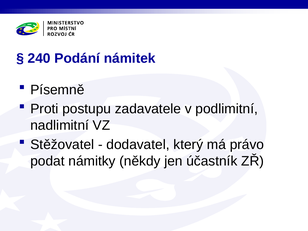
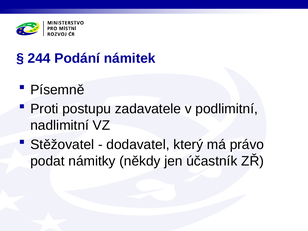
240: 240 -> 244
